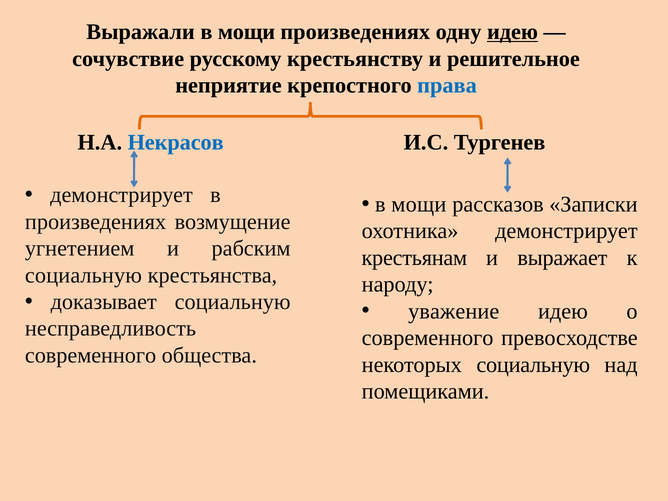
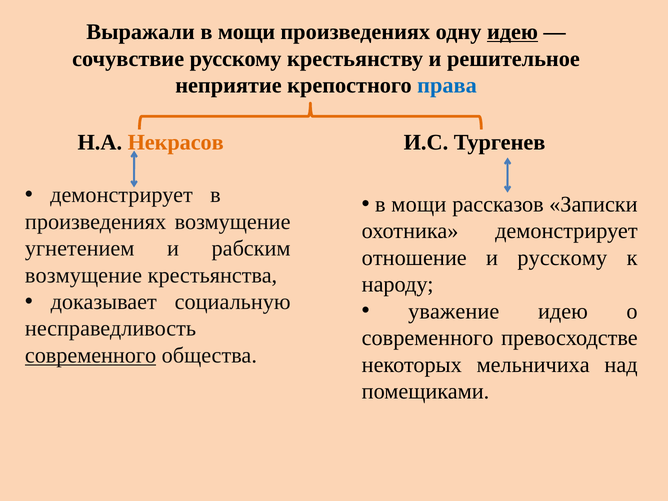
Некрасов colour: blue -> orange
крестьянам: крестьянам -> отношение
и выражает: выражает -> русскому
социальную at (83, 275): социальную -> возмущение
современного at (91, 355) underline: none -> present
некоторых социальную: социальную -> мельничиха
